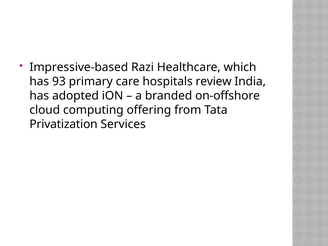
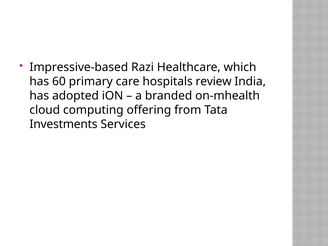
93: 93 -> 60
on-offshore: on-offshore -> on-mhealth
Privatization: Privatization -> Investments
